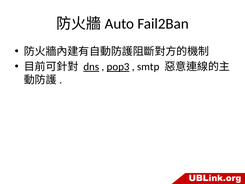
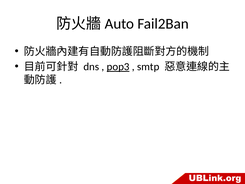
dns underline: present -> none
